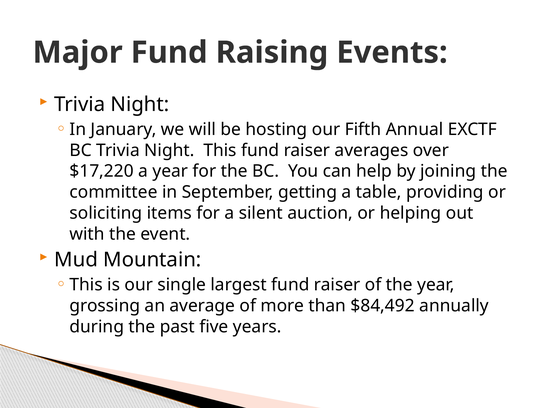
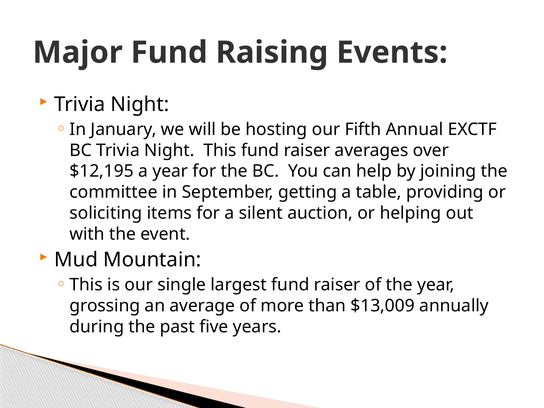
$17,220: $17,220 -> $12,195
$84,492: $84,492 -> $13,009
